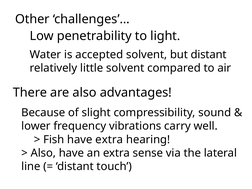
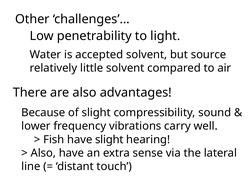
but distant: distant -> source
have extra: extra -> slight
